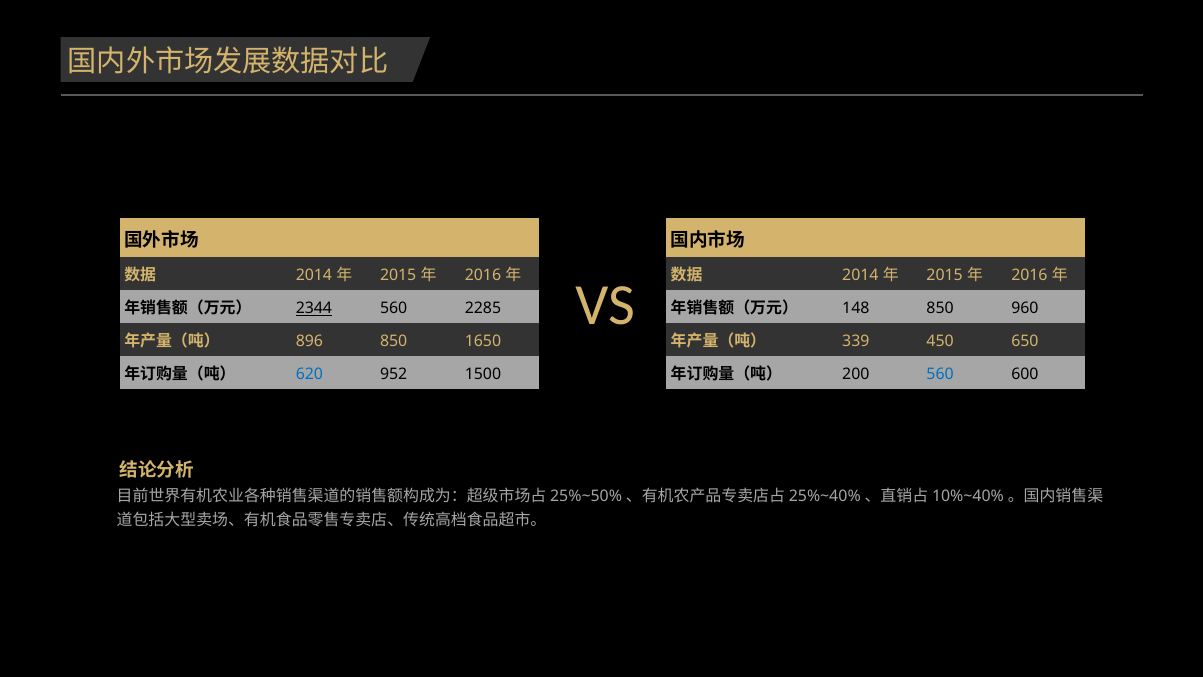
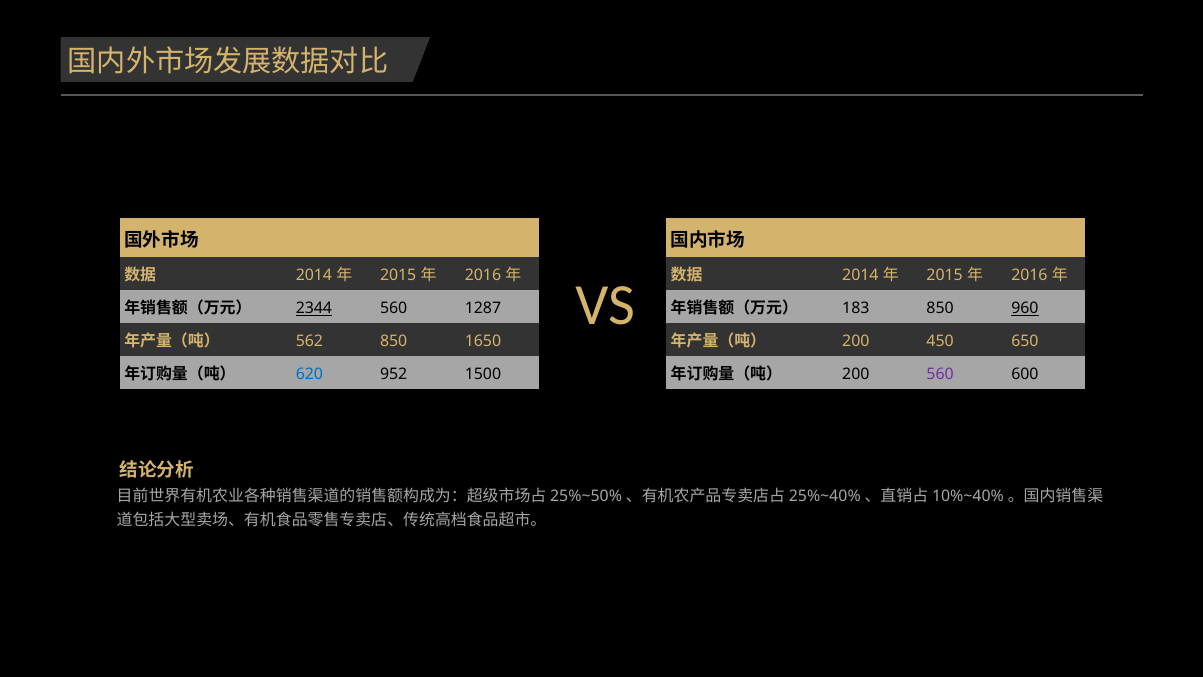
2285: 2285 -> 1287
148: 148 -> 183
960 underline: none -> present
896: 896 -> 562
339 at (856, 341): 339 -> 200
560 at (940, 374) colour: blue -> purple
